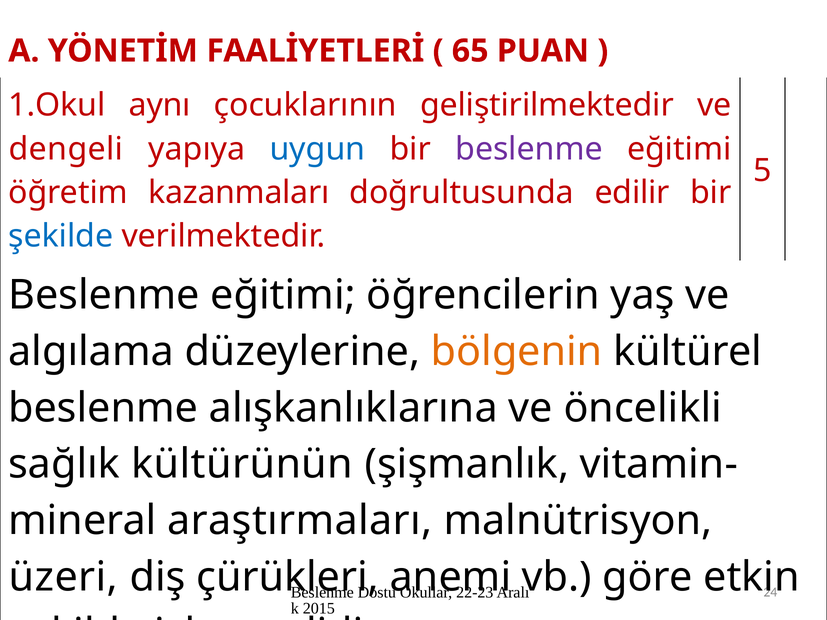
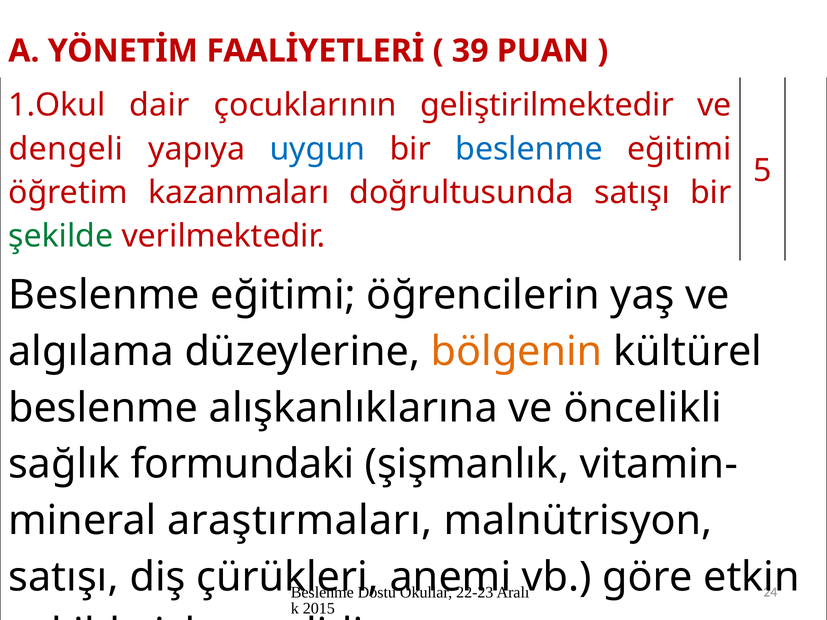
65: 65 -> 39
aynı: aynı -> dair
beslenme at (529, 149) colour: purple -> blue
doğrultusunda edilir: edilir -> satışı
şekilde at (61, 236) colour: blue -> green
kültürünün: kültürünün -> formundaki
üzeri at (63, 577): üzeri -> satışı
